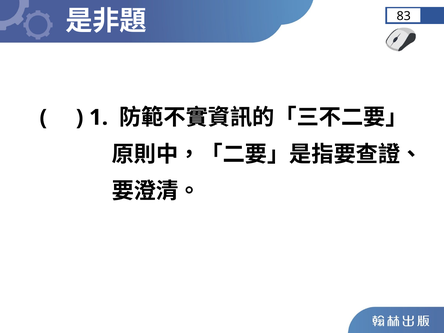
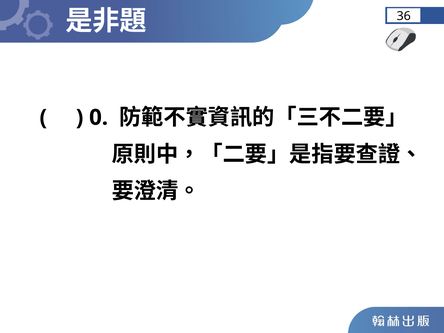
83: 83 -> 36
1: 1 -> 0
